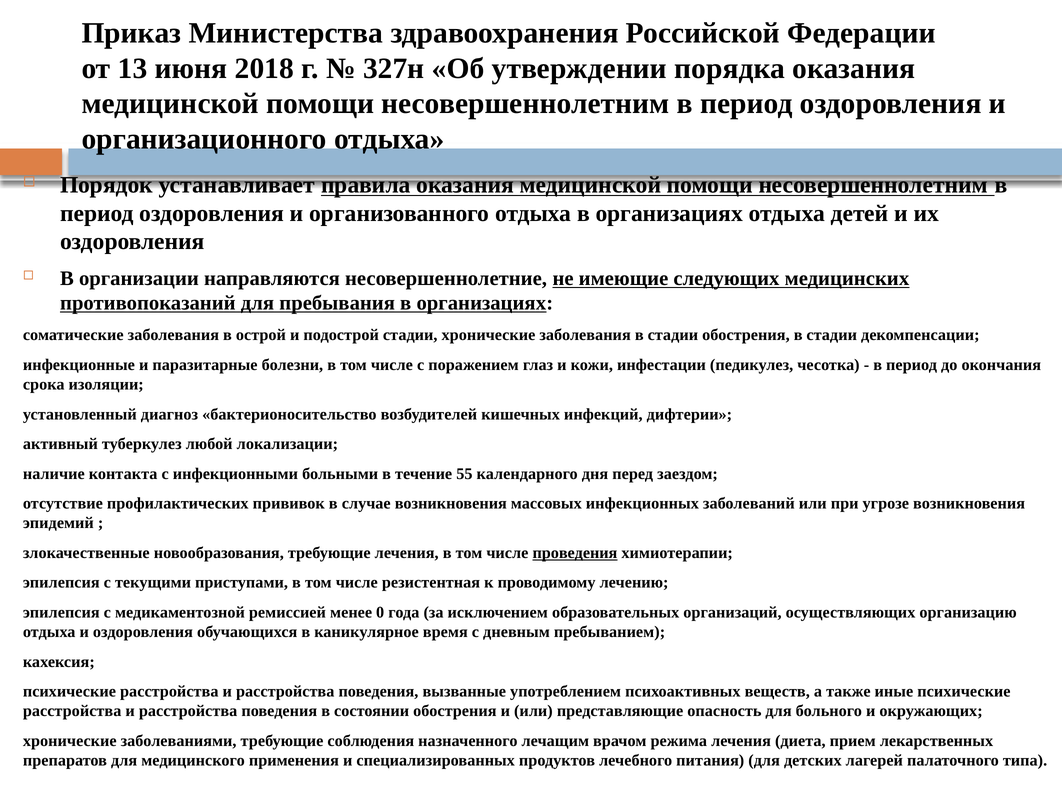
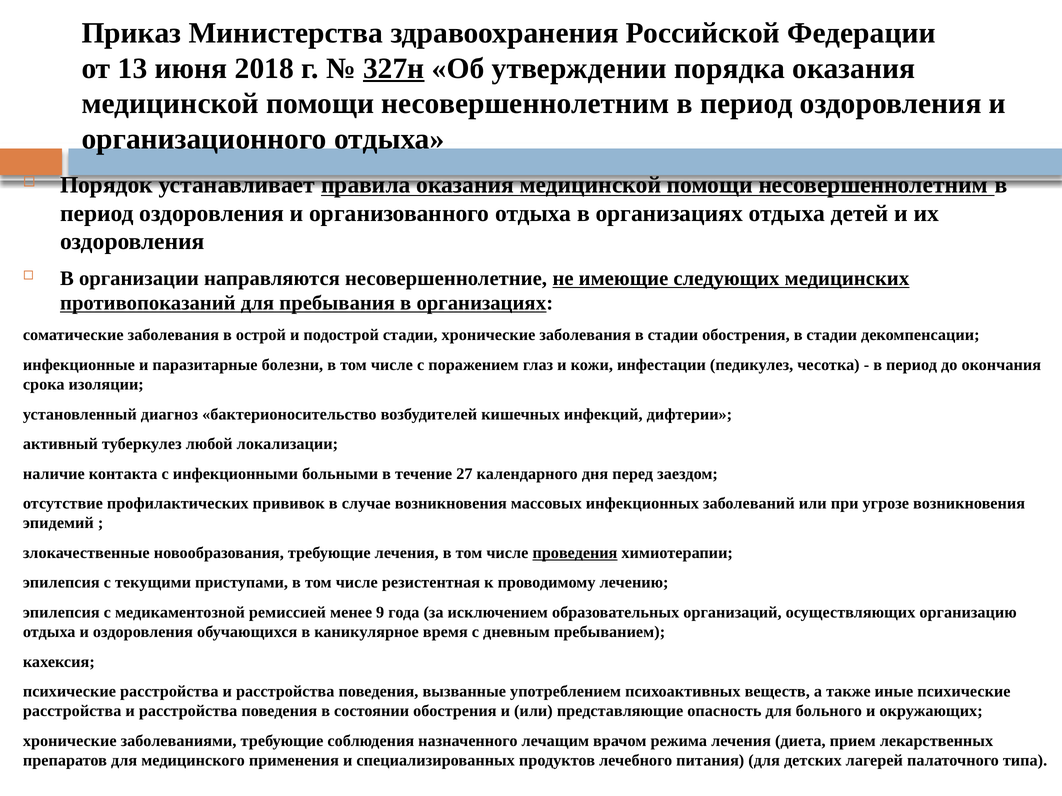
327н underline: none -> present
55: 55 -> 27
0: 0 -> 9
